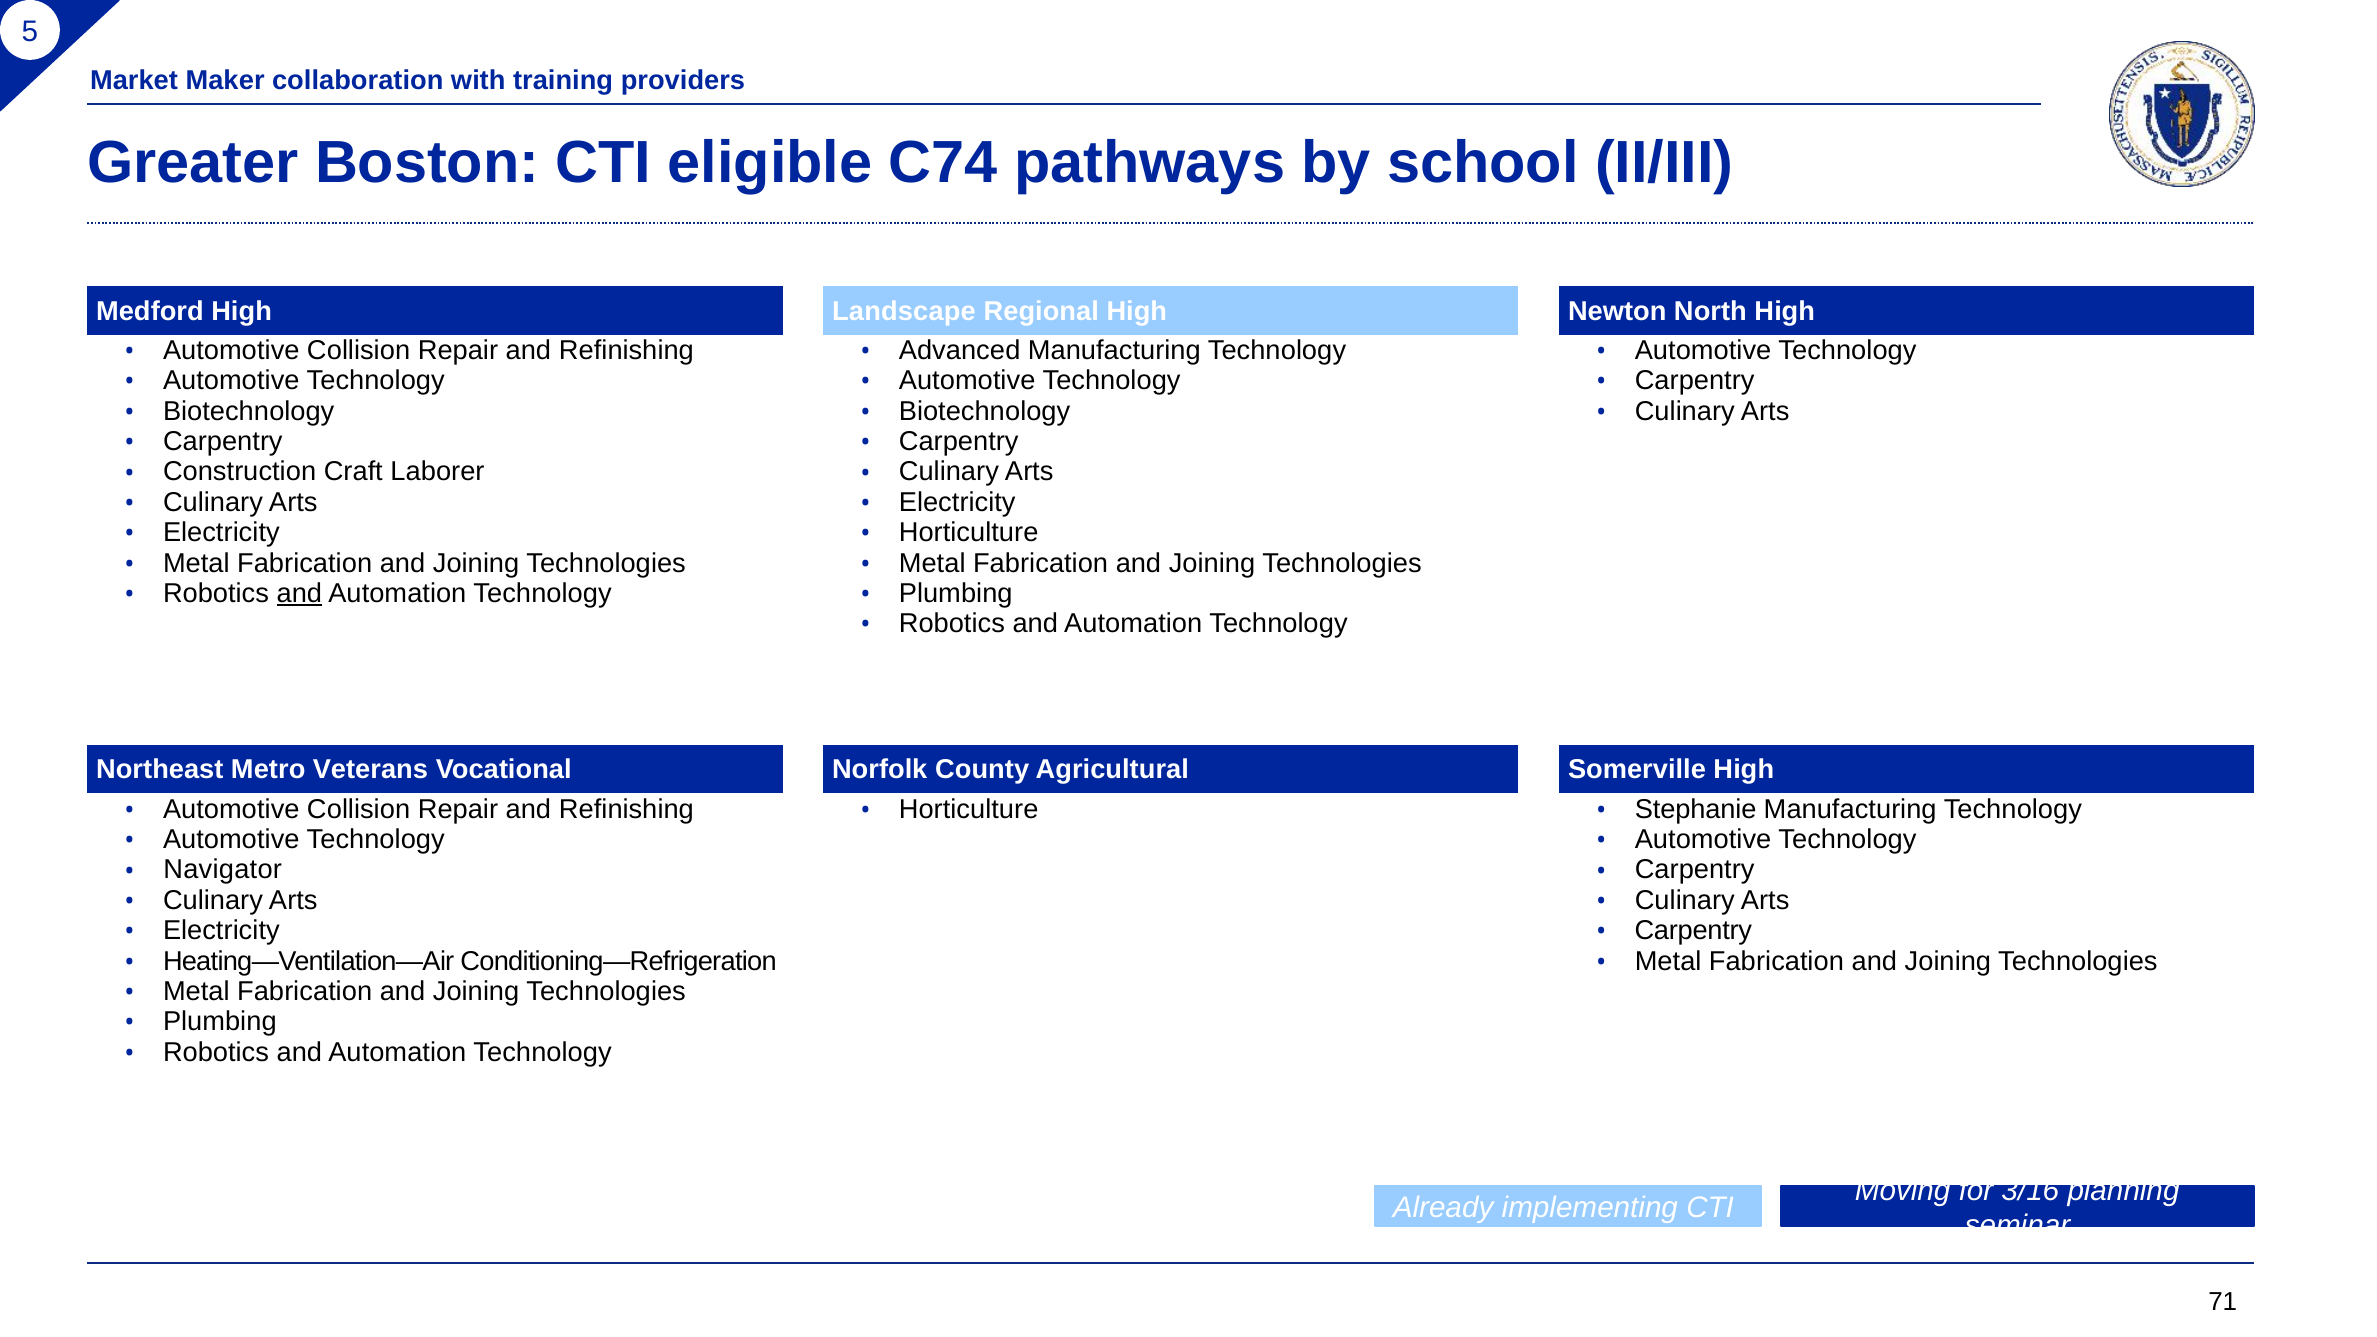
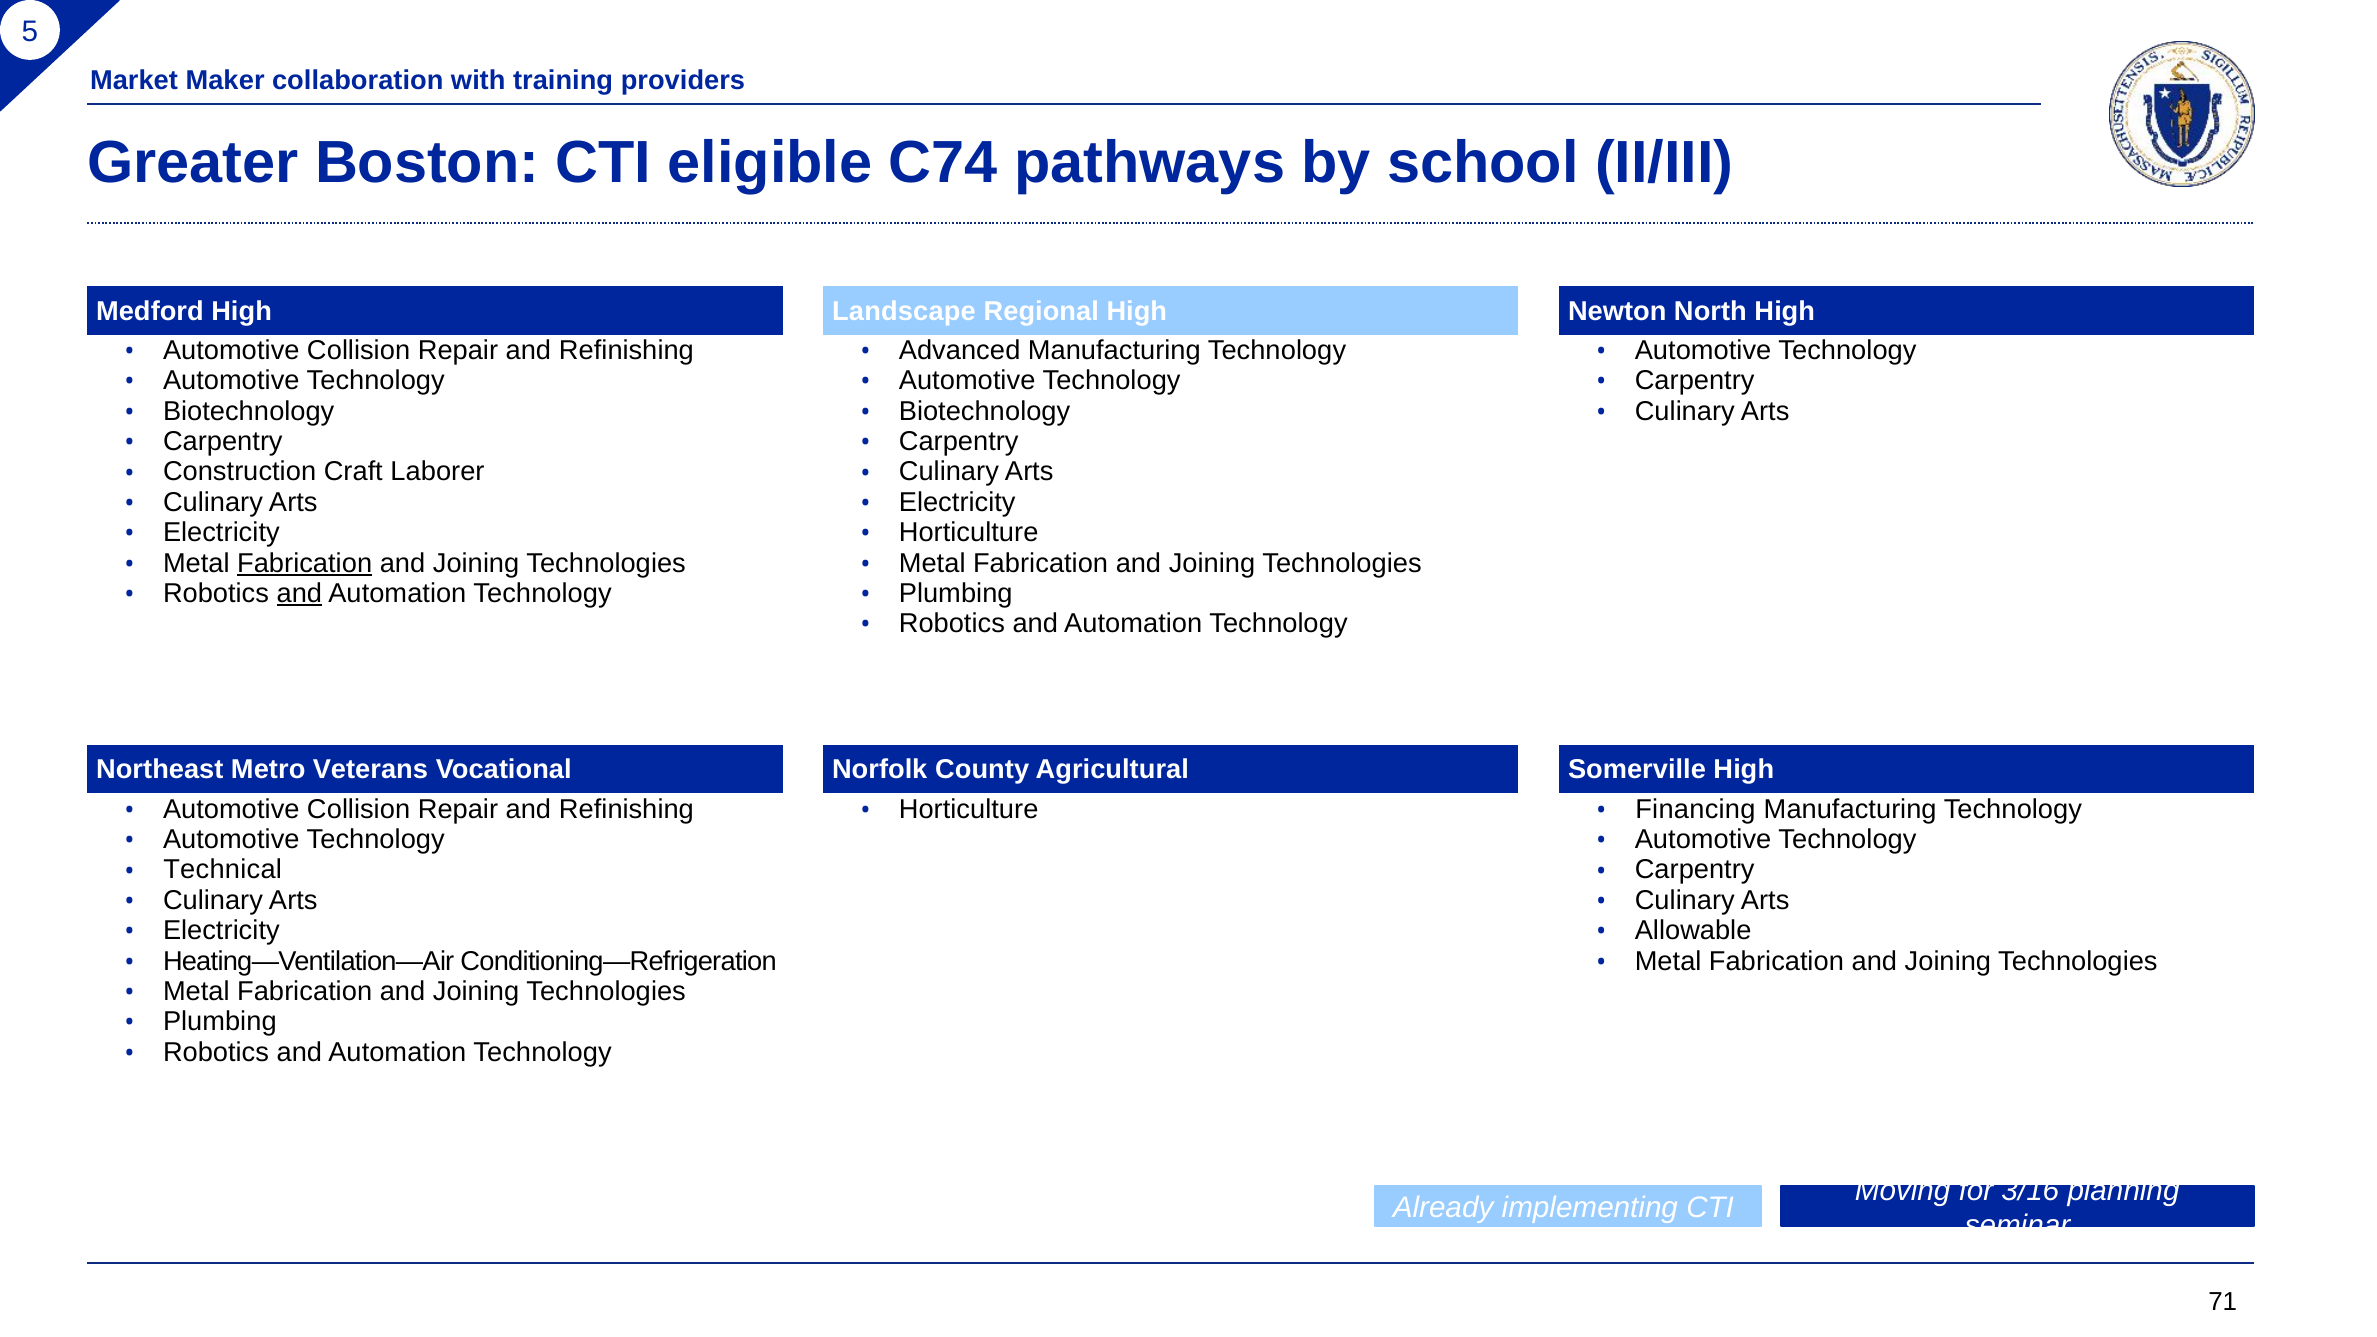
Fabrication at (305, 563) underline: none -> present
Stephanie: Stephanie -> Financing
Navigator: Navigator -> Technical
Carpentry at (1693, 931): Carpentry -> Allowable
